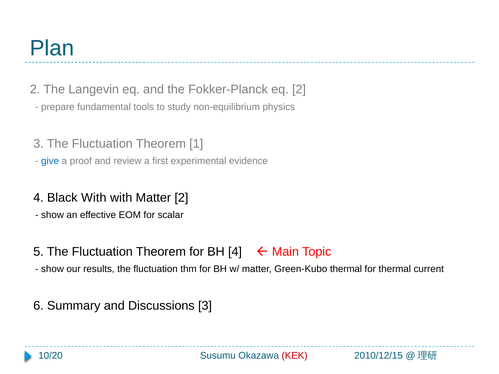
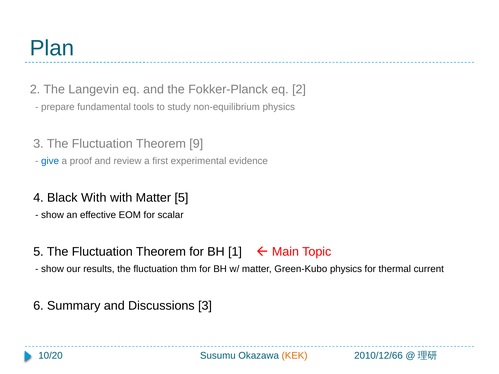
1: 1 -> 9
Matter 2: 2 -> 5
BH 4: 4 -> 1
Green-Kubo thermal: thermal -> physics
KEK colour: red -> orange
2010/12/15: 2010/12/15 -> 2010/12/66
